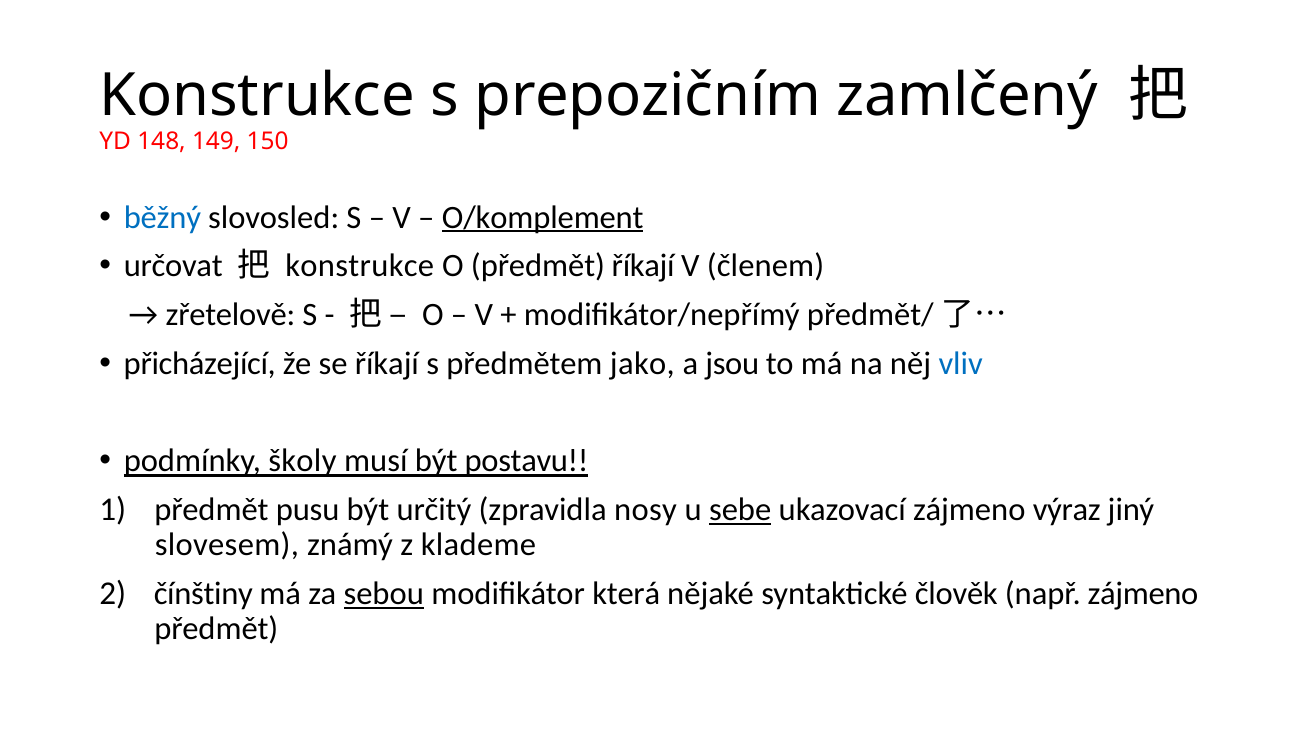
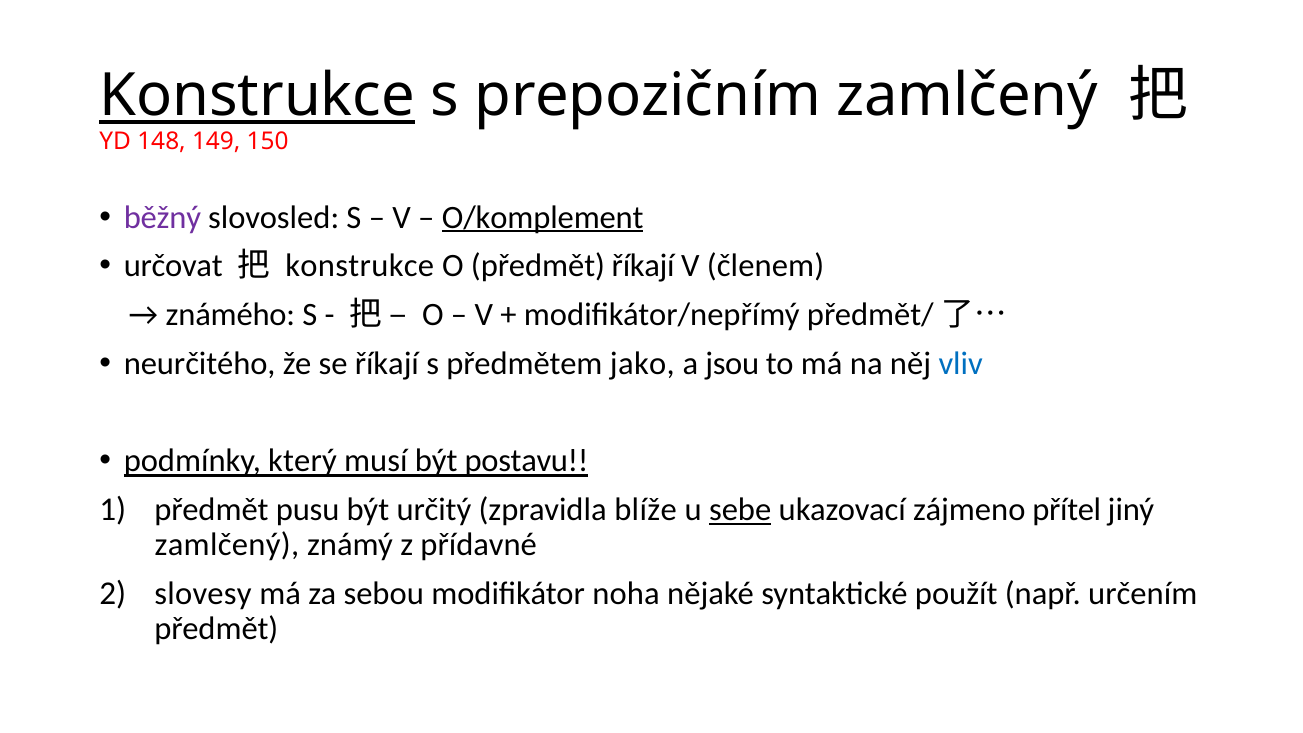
Konstrukce at (257, 96) underline: none -> present
běžný colour: blue -> purple
zřetelově: zřetelově -> známého
přicházející: přicházející -> neurčitého
školy: školy -> který
nosy: nosy -> blíže
výraz: výraz -> přítel
slovesem at (227, 545): slovesem -> zamlčený
klademe: klademe -> přídavné
čínštiny: čínštiny -> slovesy
sebou underline: present -> none
která: která -> noha
člověk: člověk -> použít
např zájmeno: zájmeno -> určením
